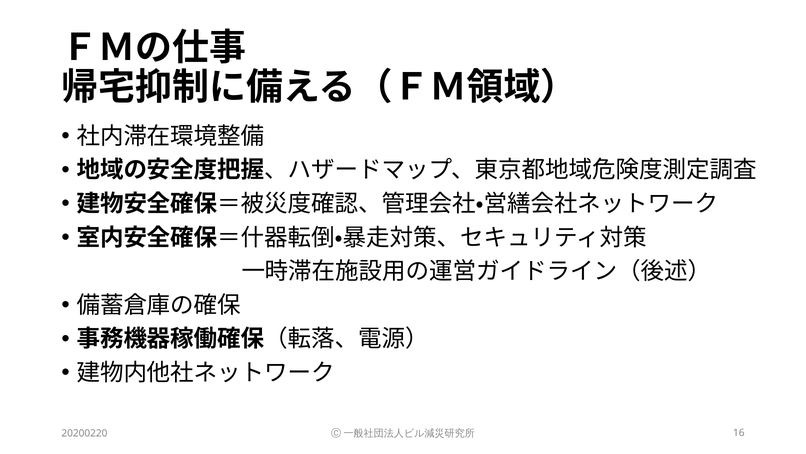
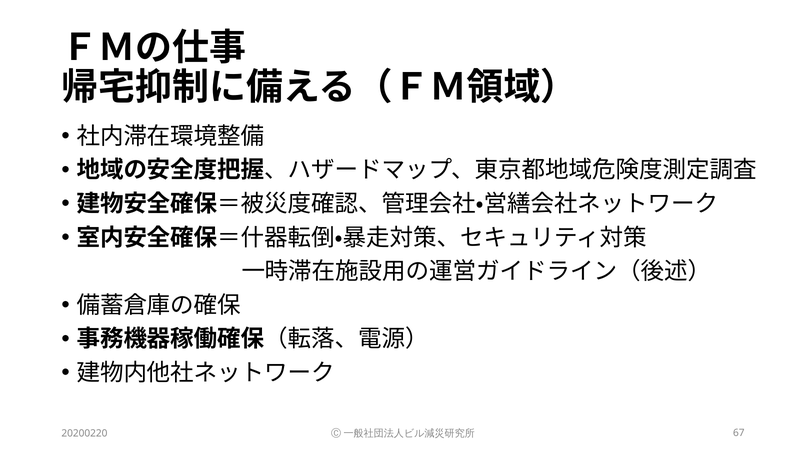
16: 16 -> 67
